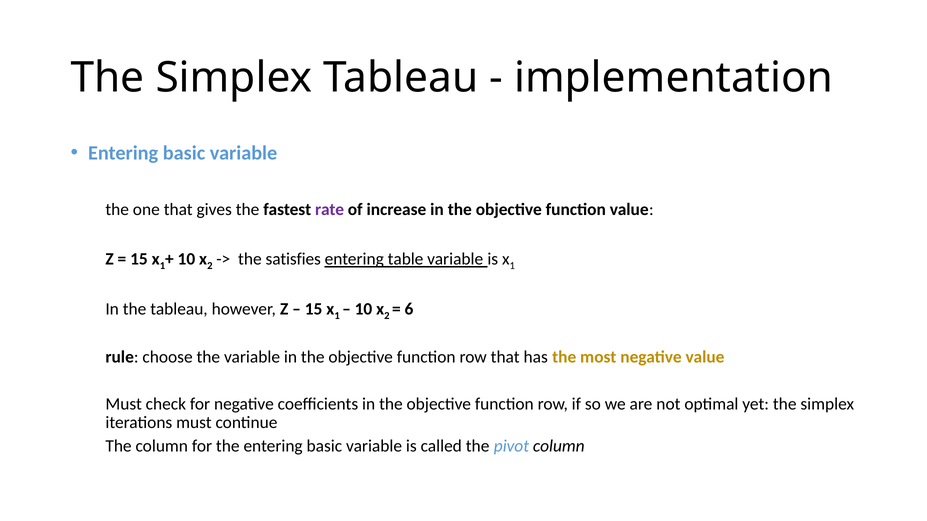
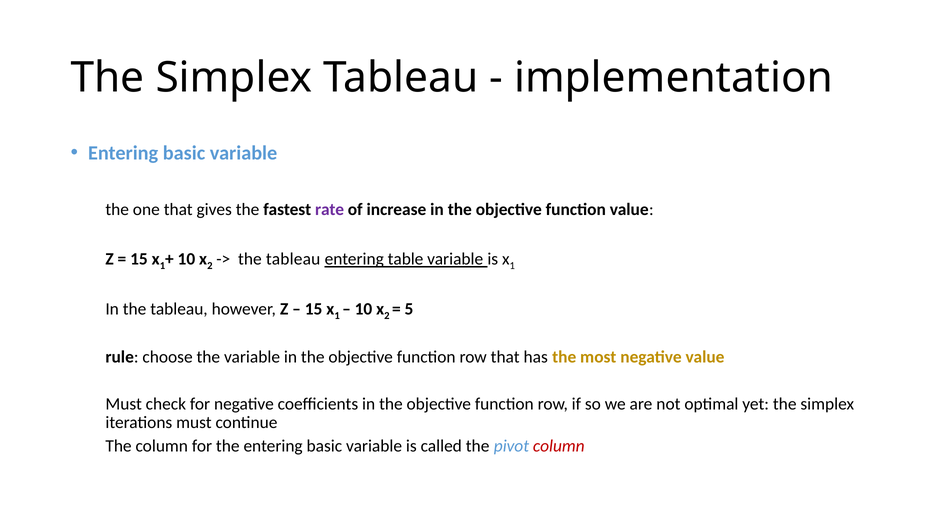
satisfies at (293, 259): satisfies -> tableau
6: 6 -> 5
column at (559, 447) colour: black -> red
